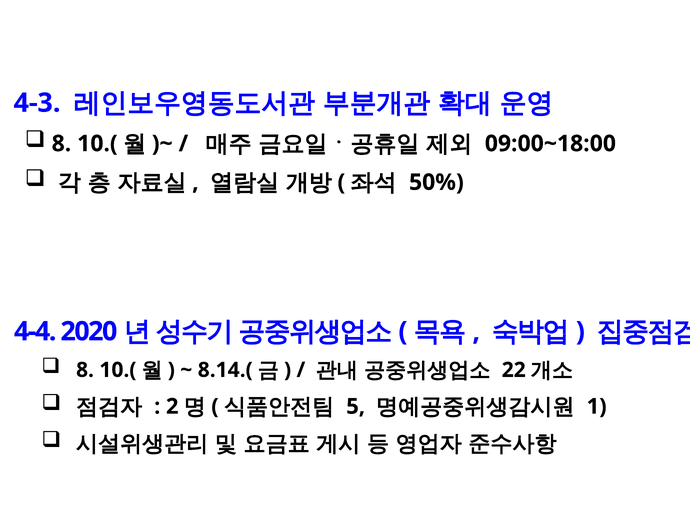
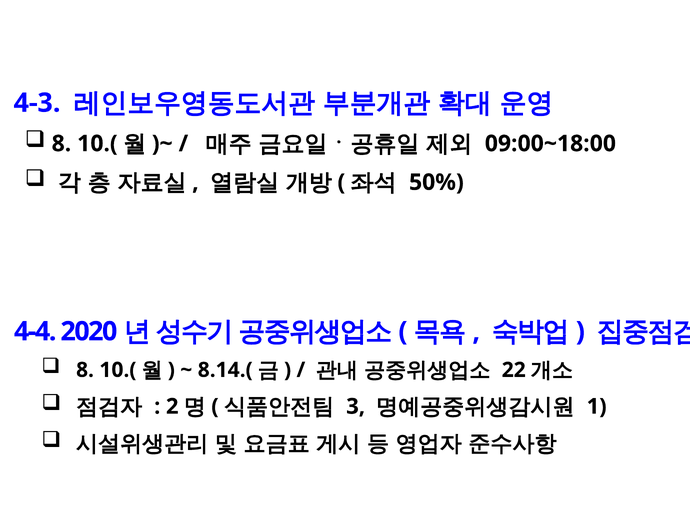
5: 5 -> 3
